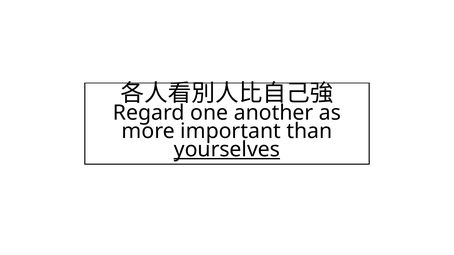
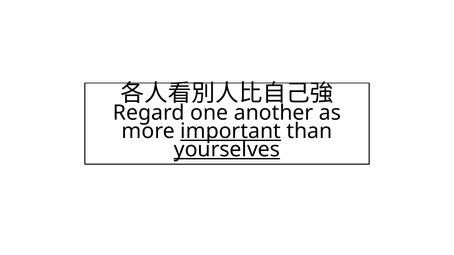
important underline: none -> present
